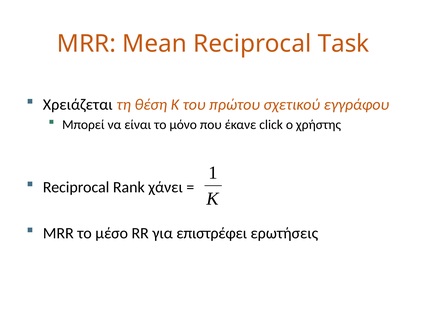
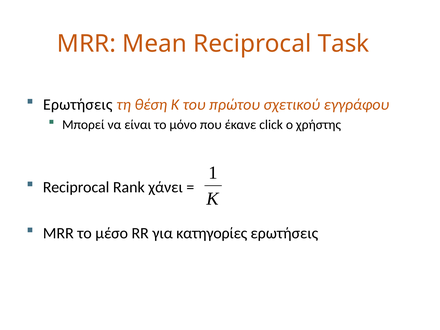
Χρειάζεται at (78, 104): Χρειάζεται -> Ερωτήσεις
επιστρέφει: επιστρέφει -> κατηγορίες
